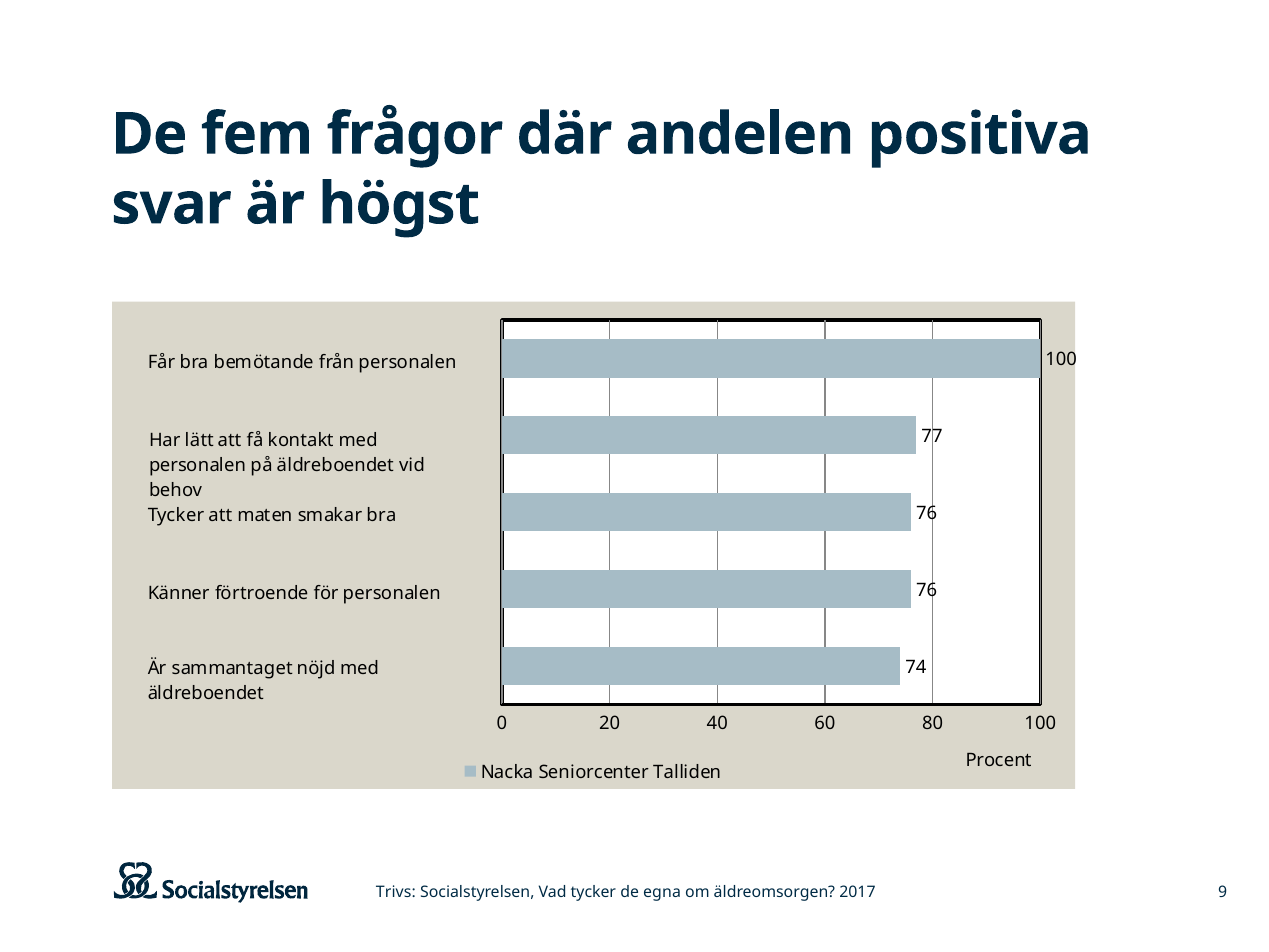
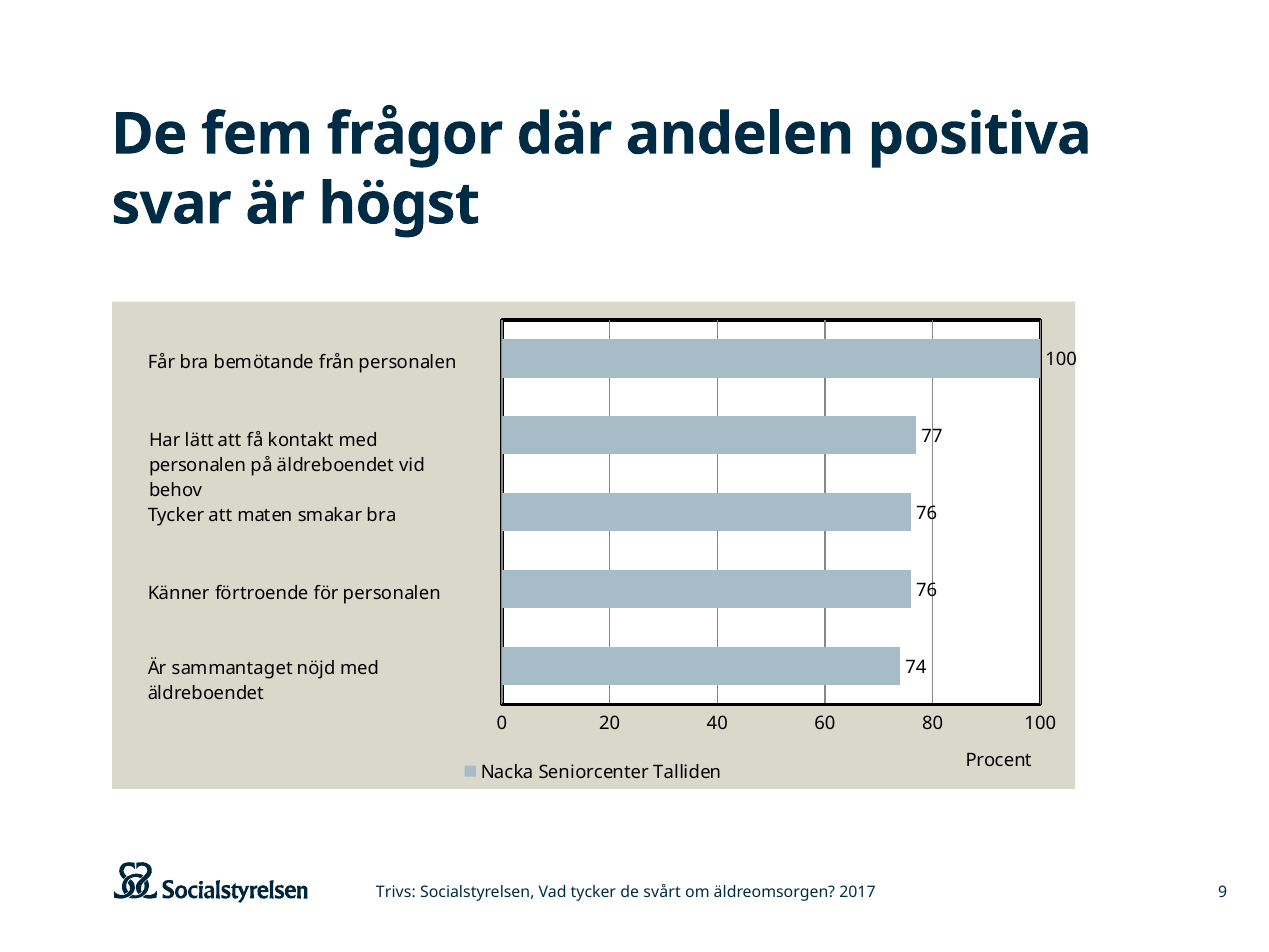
egna: egna -> svårt
